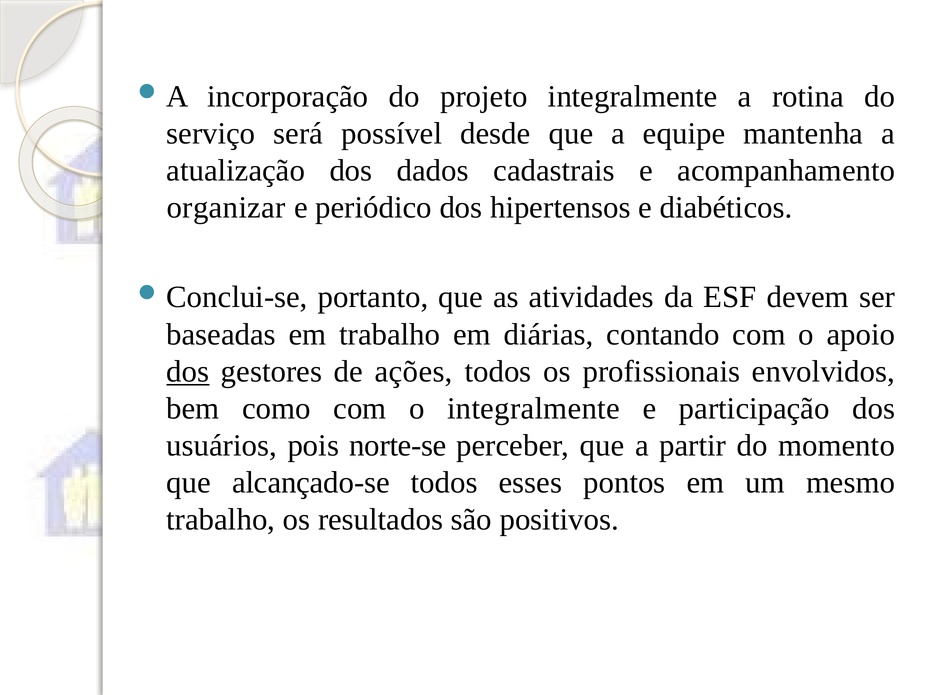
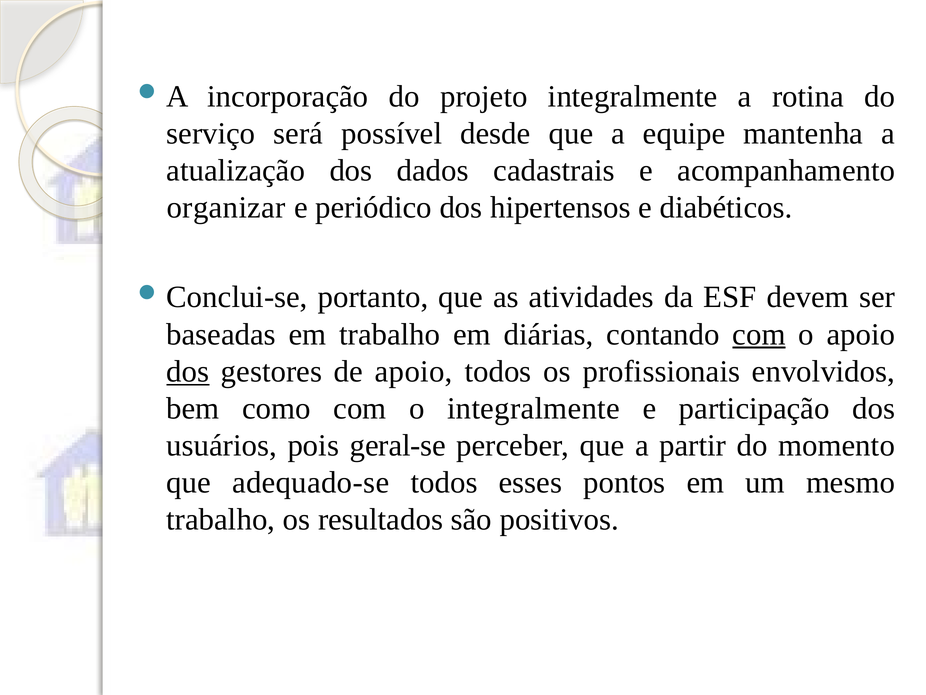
com at (759, 334) underline: none -> present
de ações: ações -> apoio
norte-se: norte-se -> geral-se
alcançado-se: alcançado-se -> adequado-se
